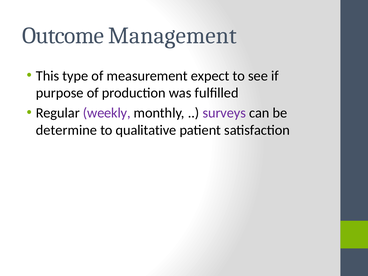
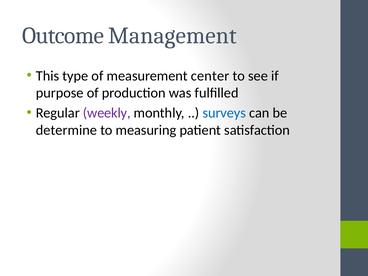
expect: expect -> center
surveys colour: purple -> blue
qualitative: qualitative -> measuring
